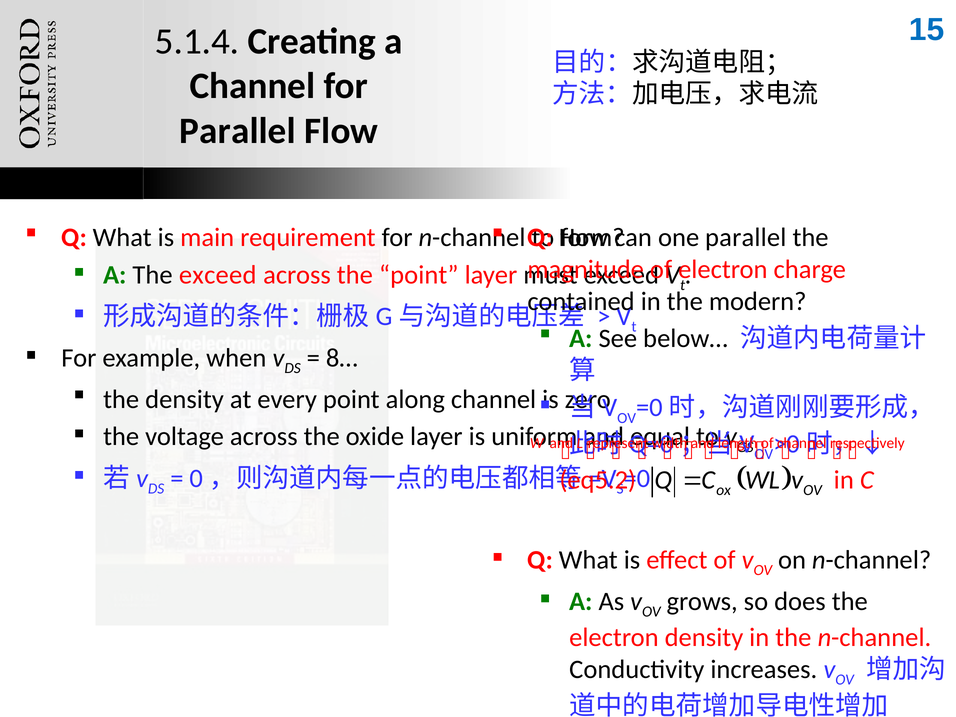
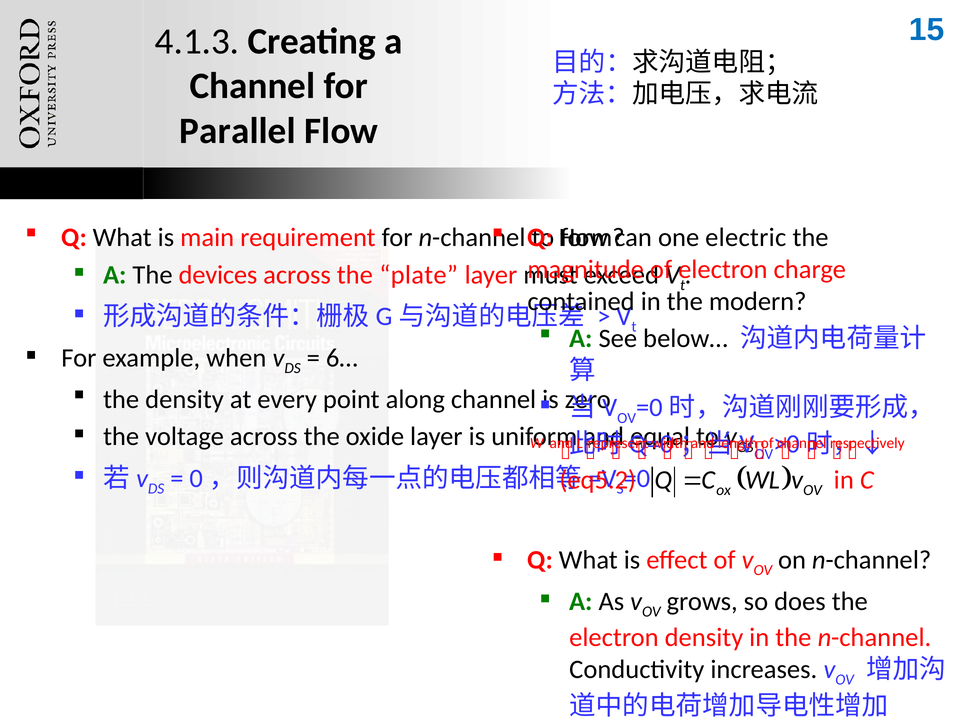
5.1.4: 5.1.4 -> 4.1.3
one parallel: parallel -> electric
The exceed: exceed -> devices
the point: point -> plate
8…: 8… -> 6…
